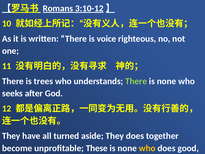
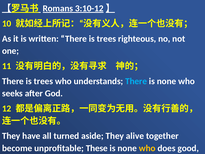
written There is voice: voice -> trees
There at (136, 81) colour: light green -> light blue
They does: does -> alive
